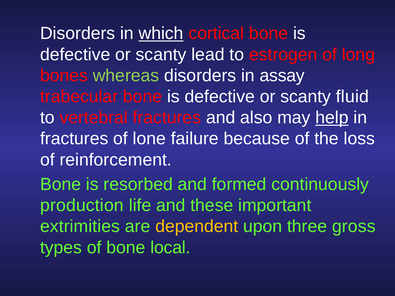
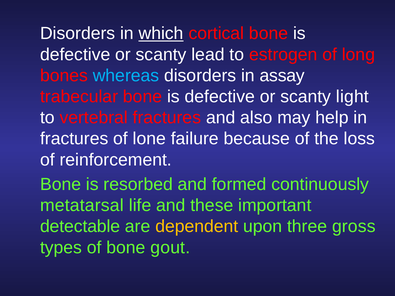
whereas colour: light green -> light blue
fluid: fluid -> light
help underline: present -> none
production: production -> metatarsal
extrimities: extrimities -> detectable
local: local -> gout
